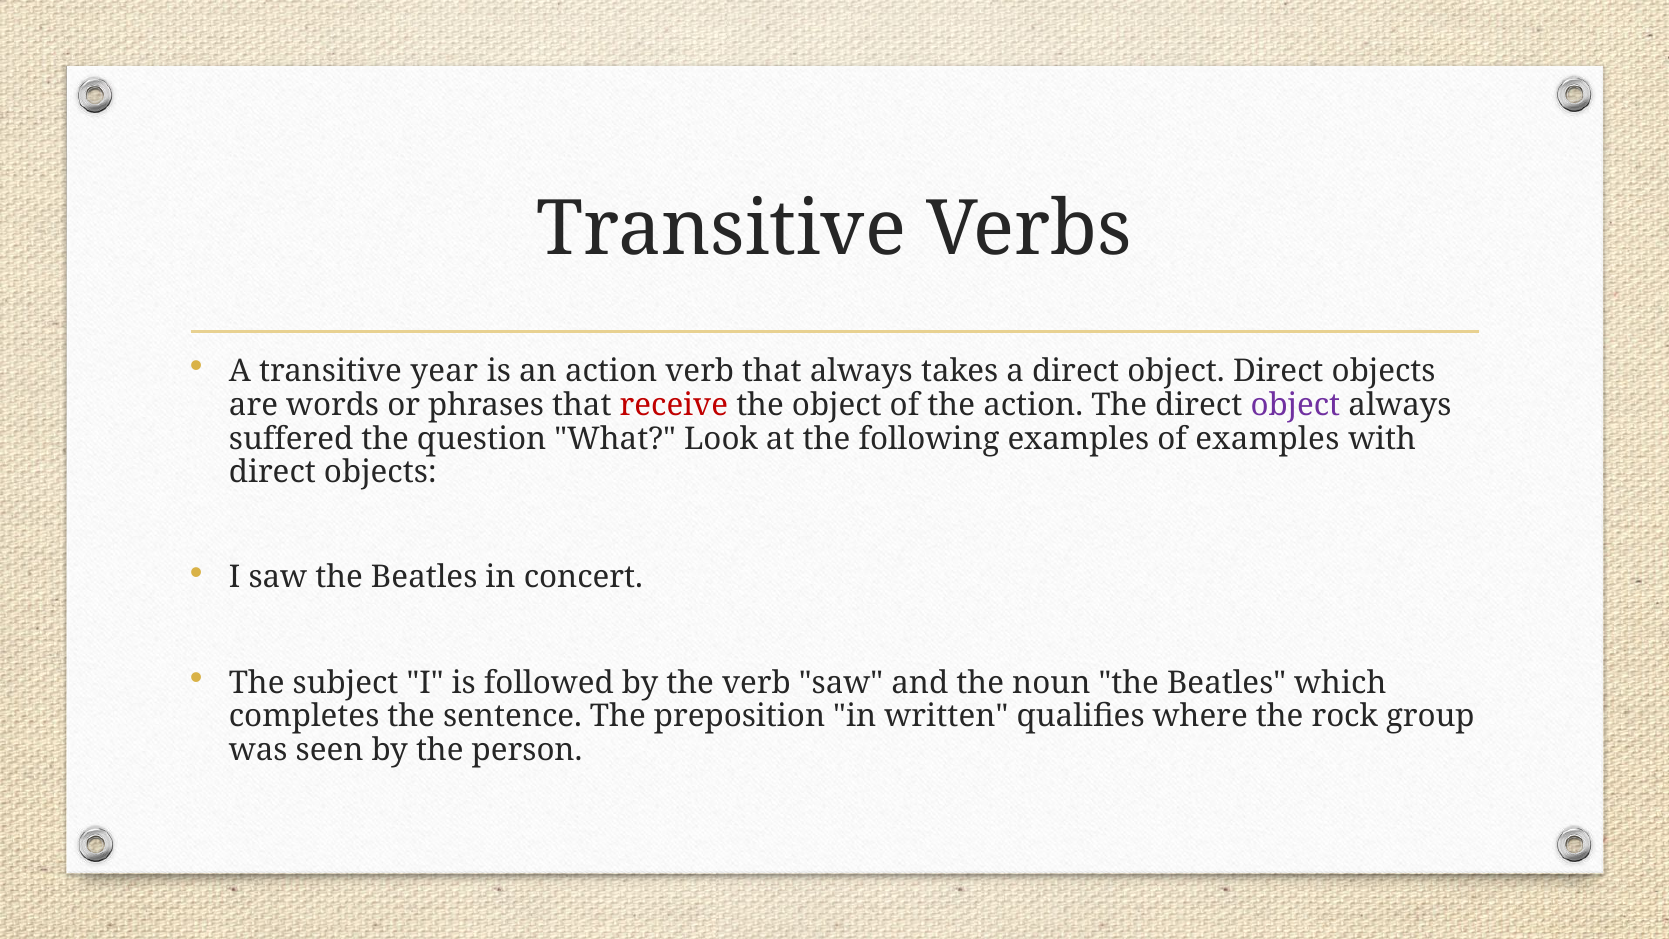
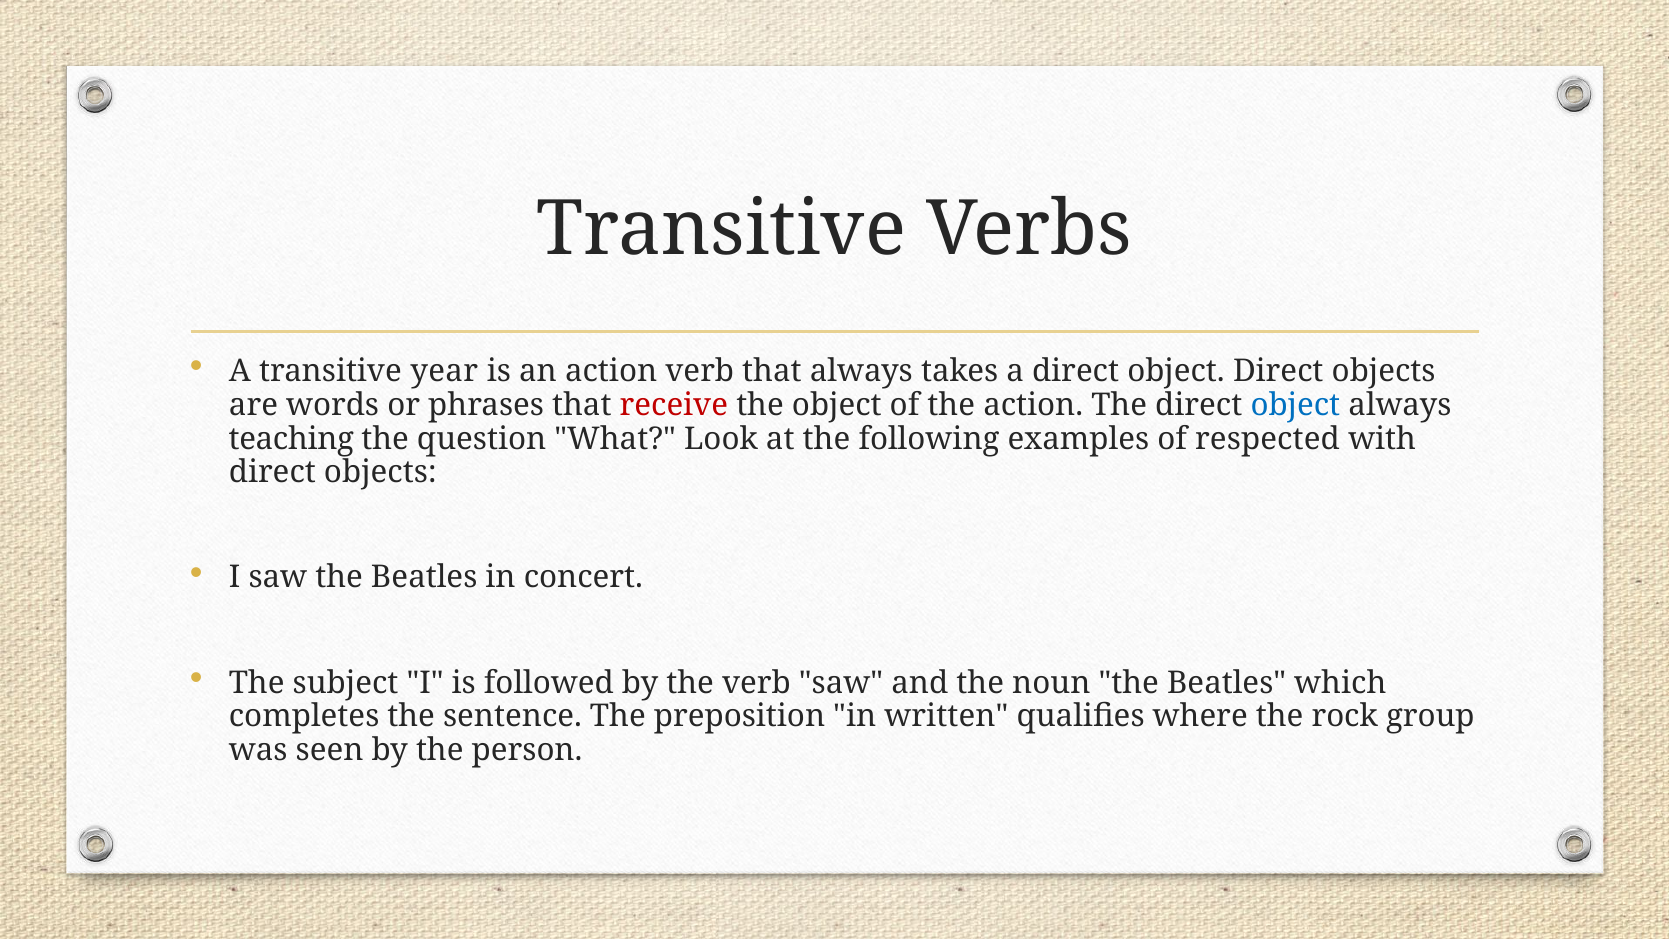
object at (1295, 405) colour: purple -> blue
suffered: suffered -> teaching
of examples: examples -> respected
